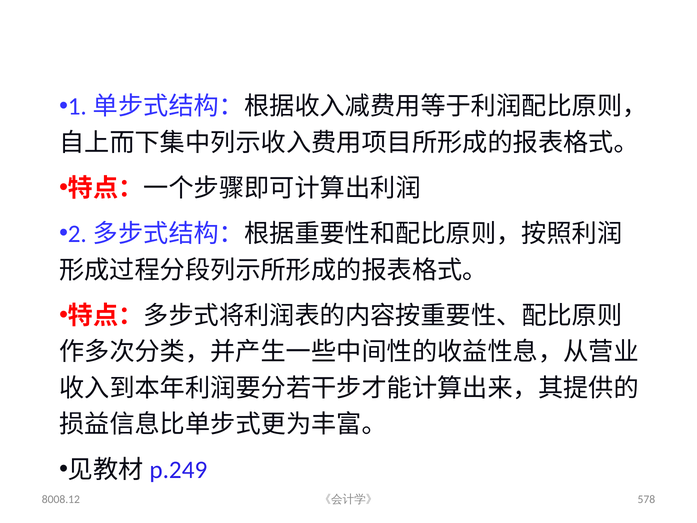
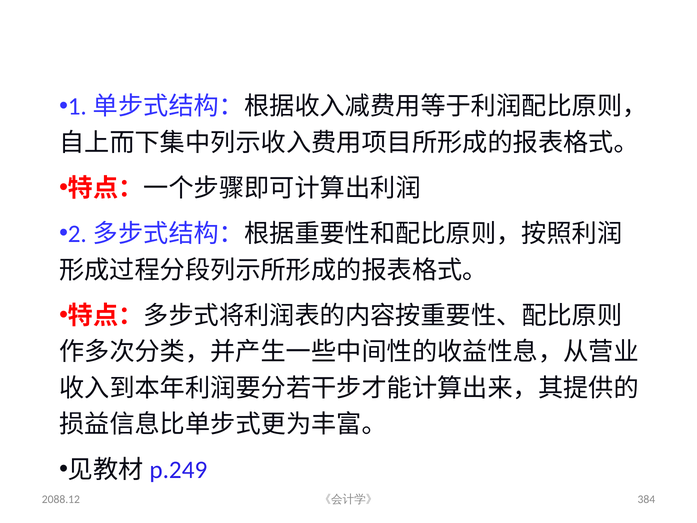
8008.12: 8008.12 -> 2088.12
578: 578 -> 384
